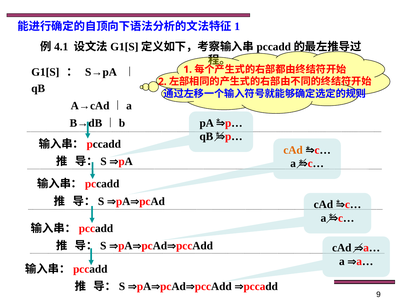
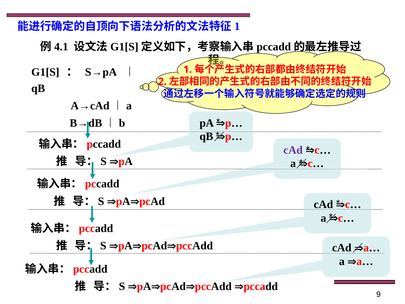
cAd at (293, 150) colour: orange -> purple
